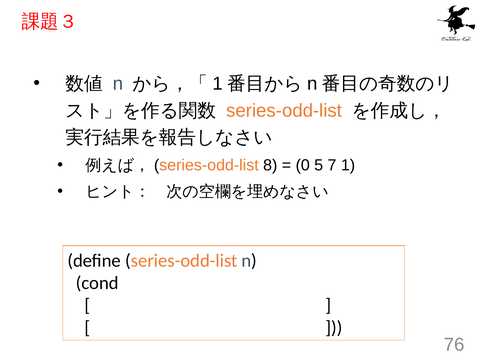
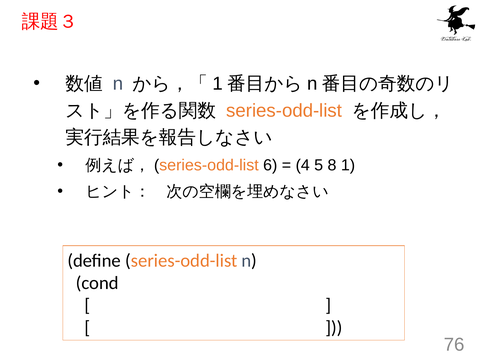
8: 8 -> 6
0: 0 -> 4
7: 7 -> 8
